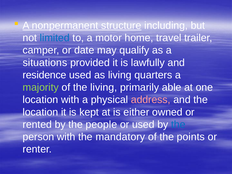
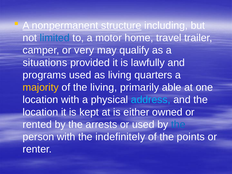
date: date -> very
residence: residence -> programs
majority colour: light green -> yellow
address colour: pink -> light blue
people: people -> arrests
mandatory: mandatory -> indefinitely
